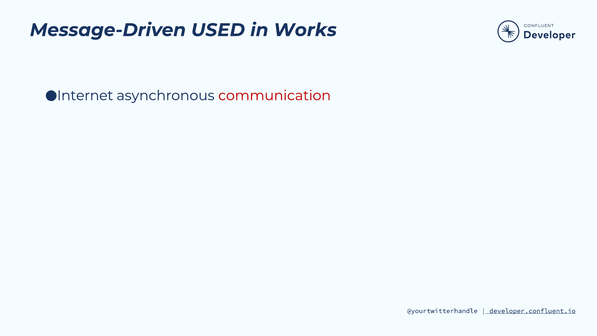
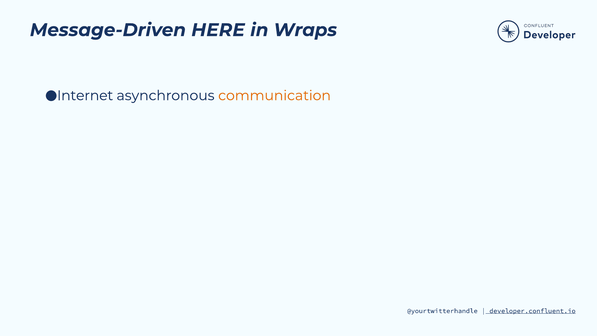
USED: USED -> HERE
Works: Works -> Wraps
communication colour: red -> orange
